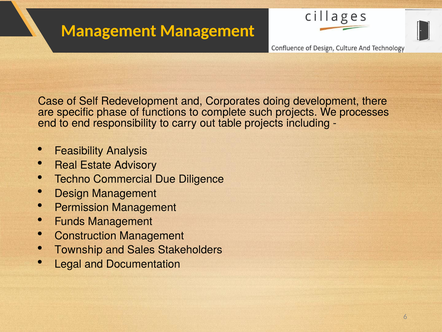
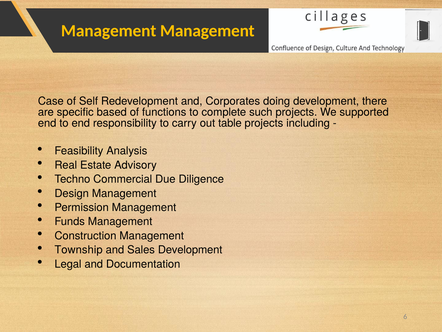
phase: phase -> based
processes: processes -> supported
Sales Stakeholders: Stakeholders -> Development
